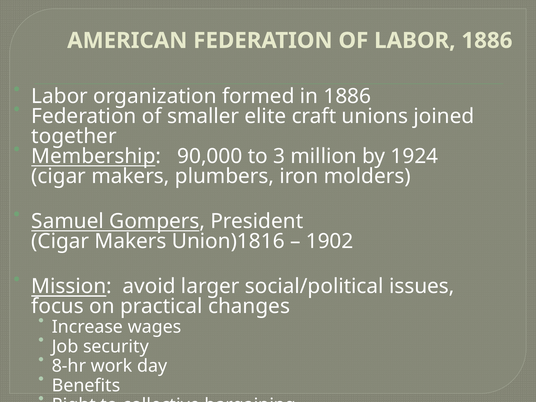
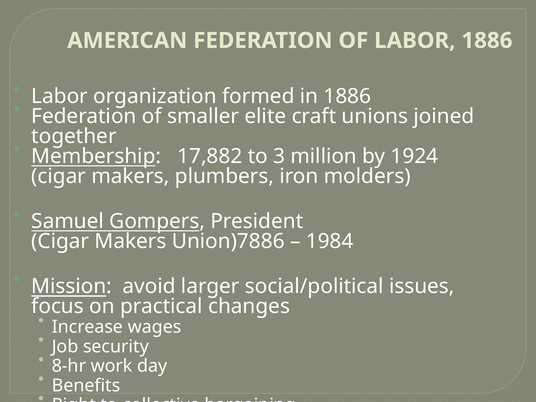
90,000: 90,000 -> 17,882
Union)1816: Union)1816 -> Union)7886
1902: 1902 -> 1984
